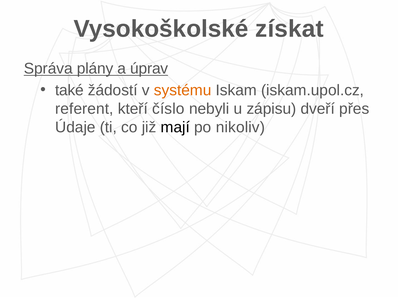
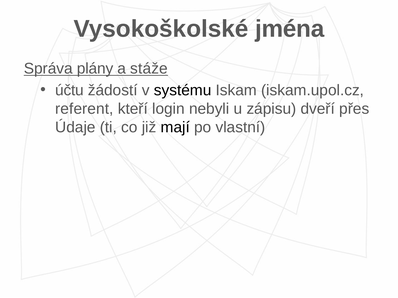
získat: získat -> jména
úprav: úprav -> stáže
také: také -> účtu
systému colour: orange -> black
číslo: číslo -> login
nikoliv: nikoliv -> vlastní
